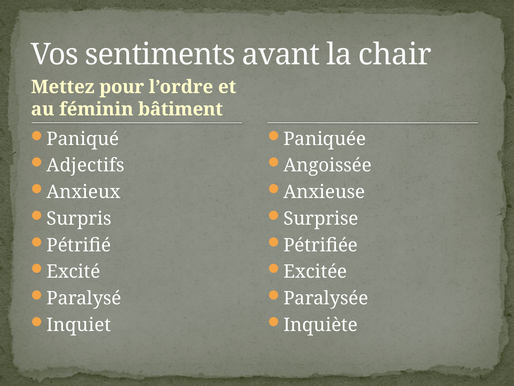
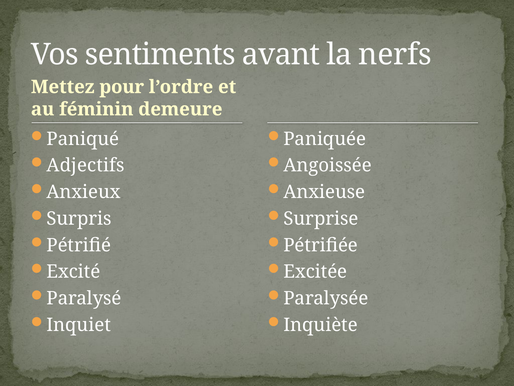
chair: chair -> nerfs
bâtiment: bâtiment -> demeure
